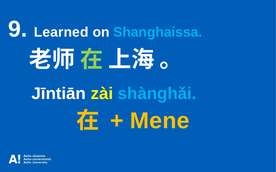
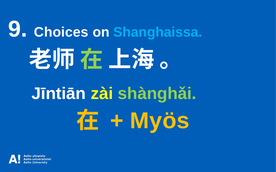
Learned: Learned -> Choices
shànghǎi colour: light blue -> light green
Mene: Mene -> Myös
